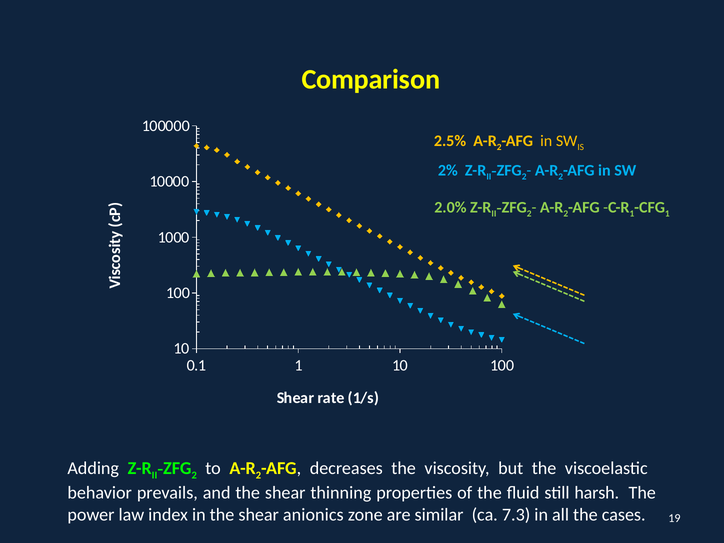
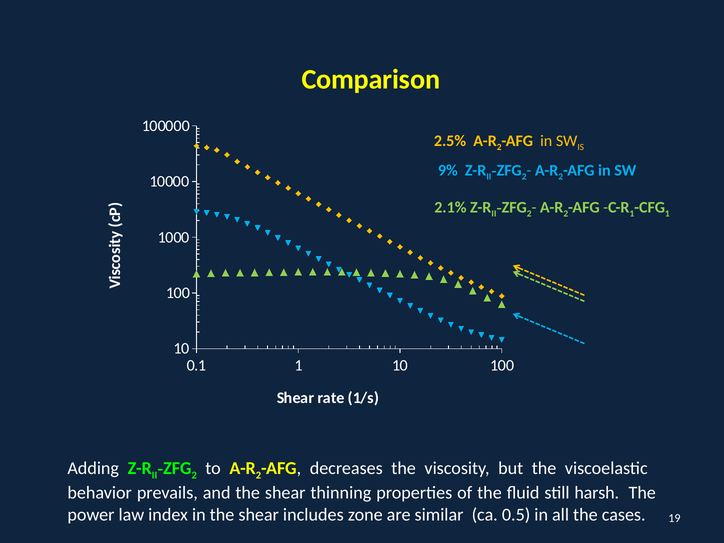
2%: 2% -> 9%
2.0%: 2.0% -> 2.1%
anionics: anionics -> includes
7.3: 7.3 -> 0.5
